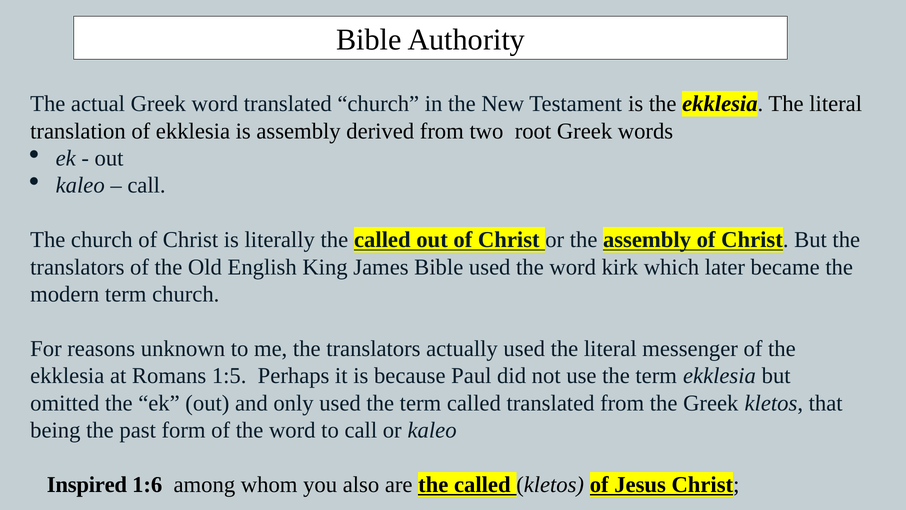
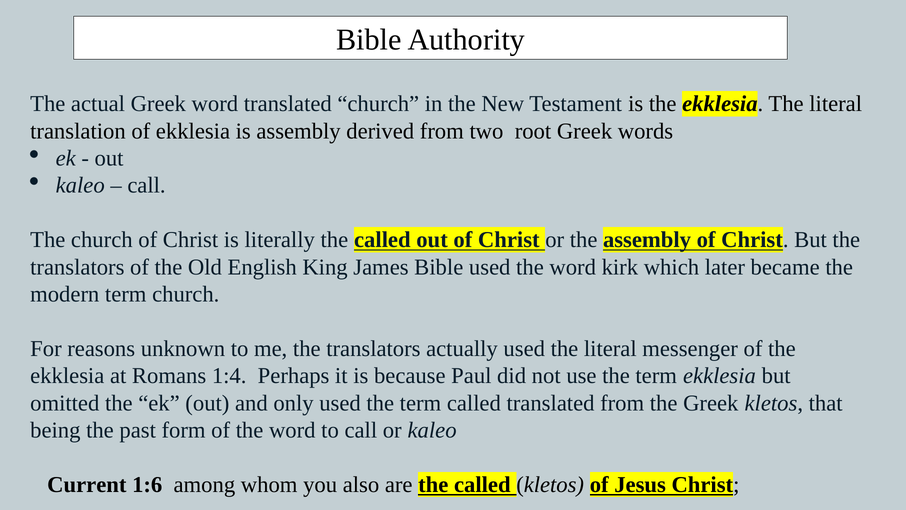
1:5: 1:5 -> 1:4
Inspired: Inspired -> Current
